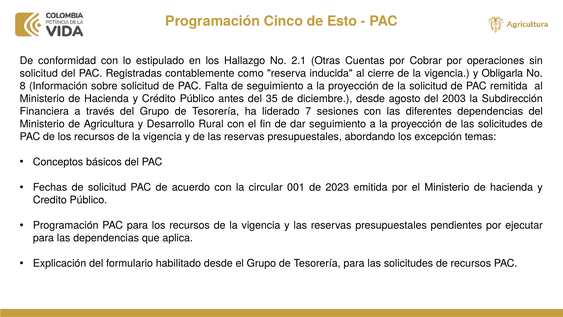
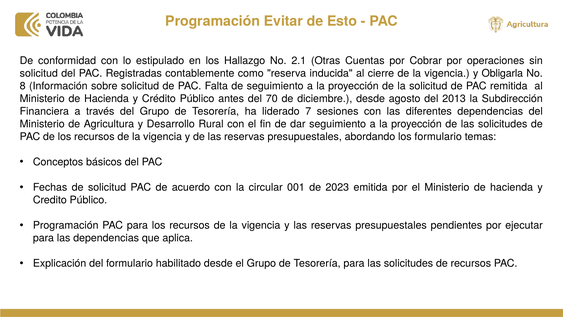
Cinco: Cinco -> Evitar
35: 35 -> 70
2003: 2003 -> 2013
los excepción: excepción -> formulario
